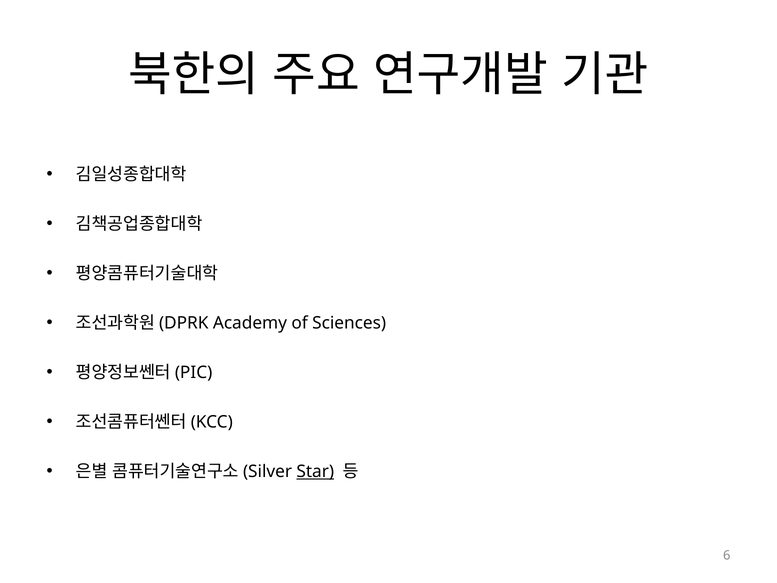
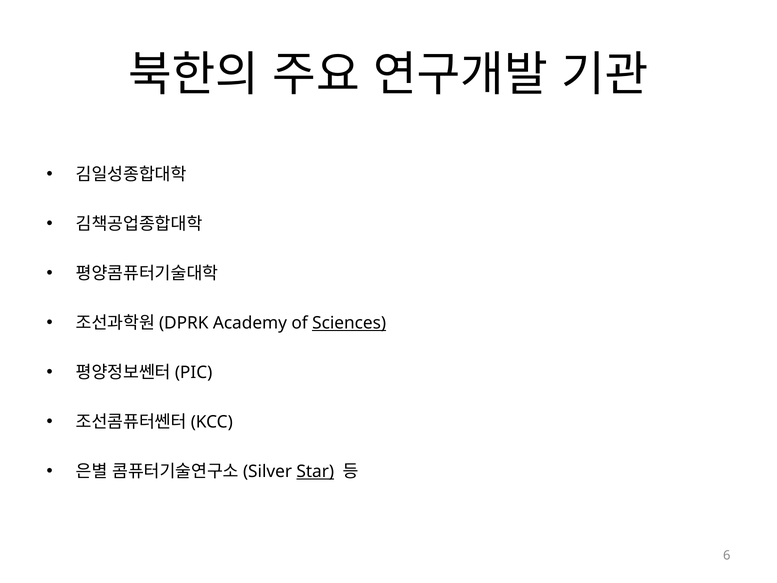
Sciences underline: none -> present
